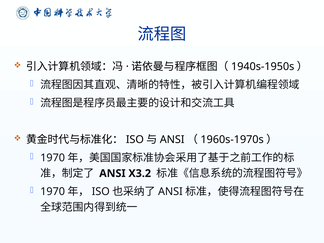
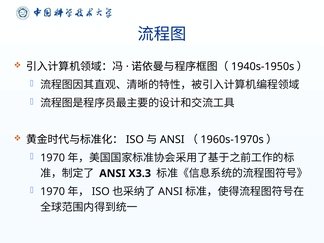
X3.2: X3.2 -> X3.3
